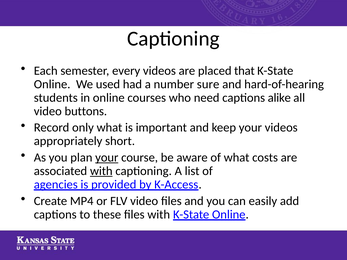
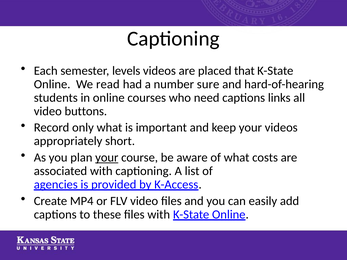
every: every -> levels
used: used -> read
alike: alike -> links
with at (101, 171) underline: present -> none
